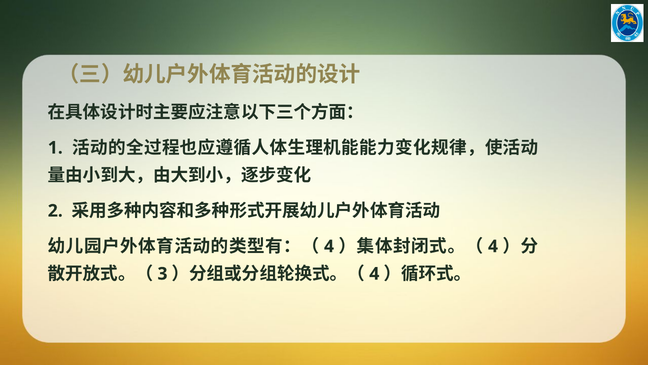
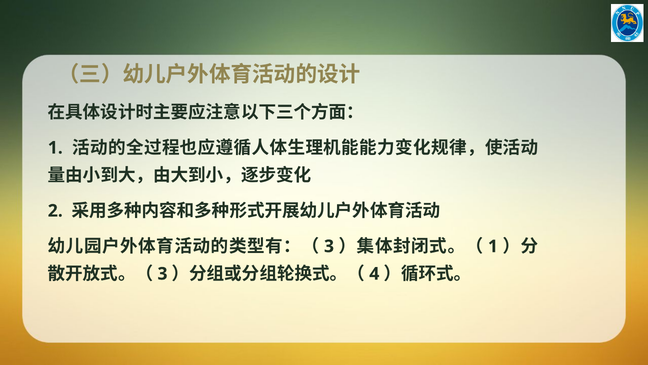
4 at (329, 246): 4 -> 3
4 at (493, 246): 4 -> 1
